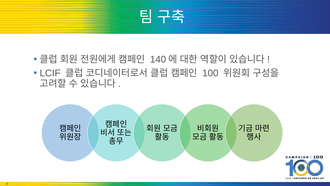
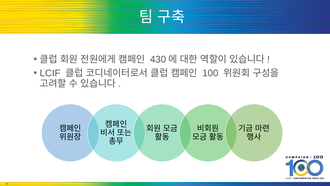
140: 140 -> 430
